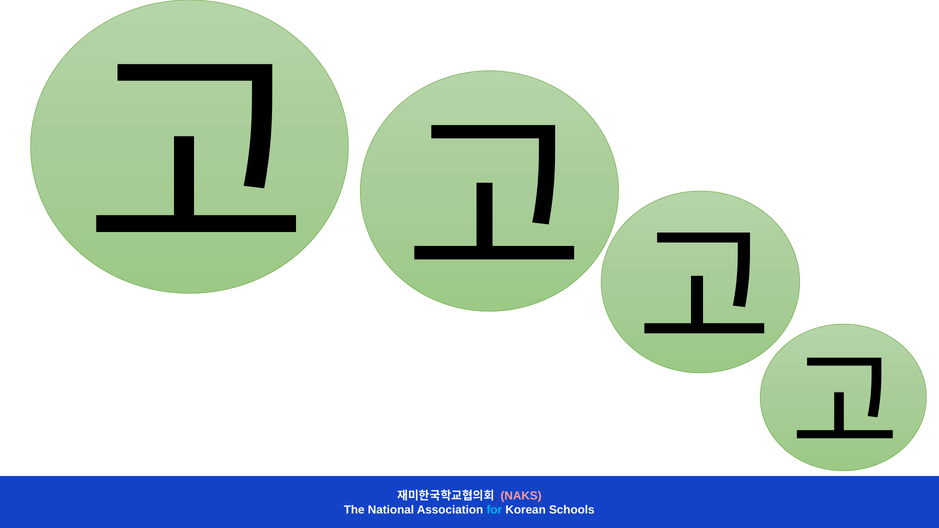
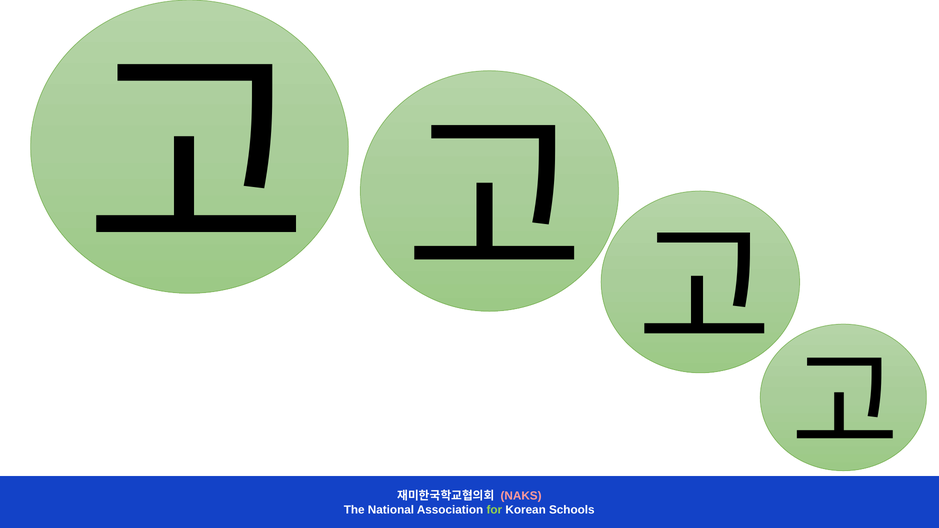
for colour: light blue -> light green
